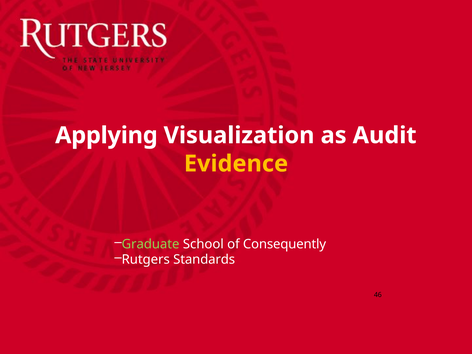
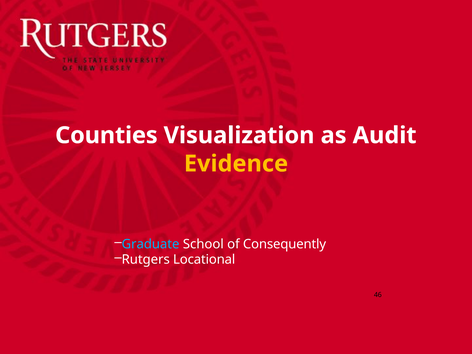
Applying: Applying -> Counties
Graduate colour: light green -> light blue
Standards: Standards -> Locational
